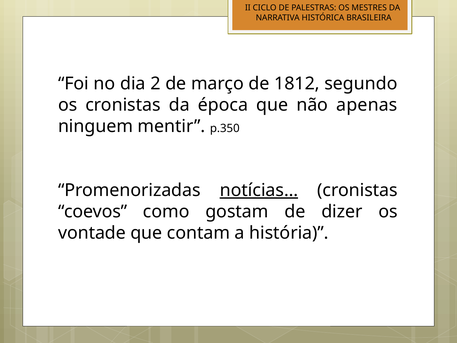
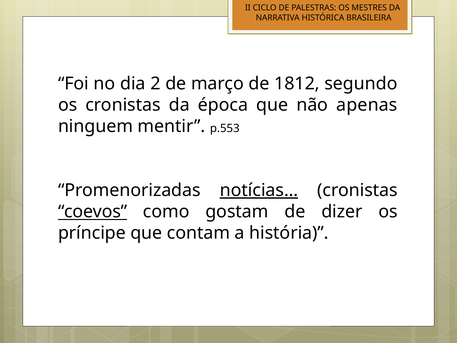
p.350: p.350 -> p.553
coevos underline: none -> present
vontade: vontade -> príncipe
